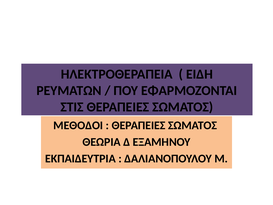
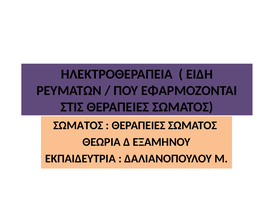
ΜΕΘΟΔΟΙ at (78, 125): ΜΕΘΟΔΟΙ -> ΣΩΜΑΤΟΣ
